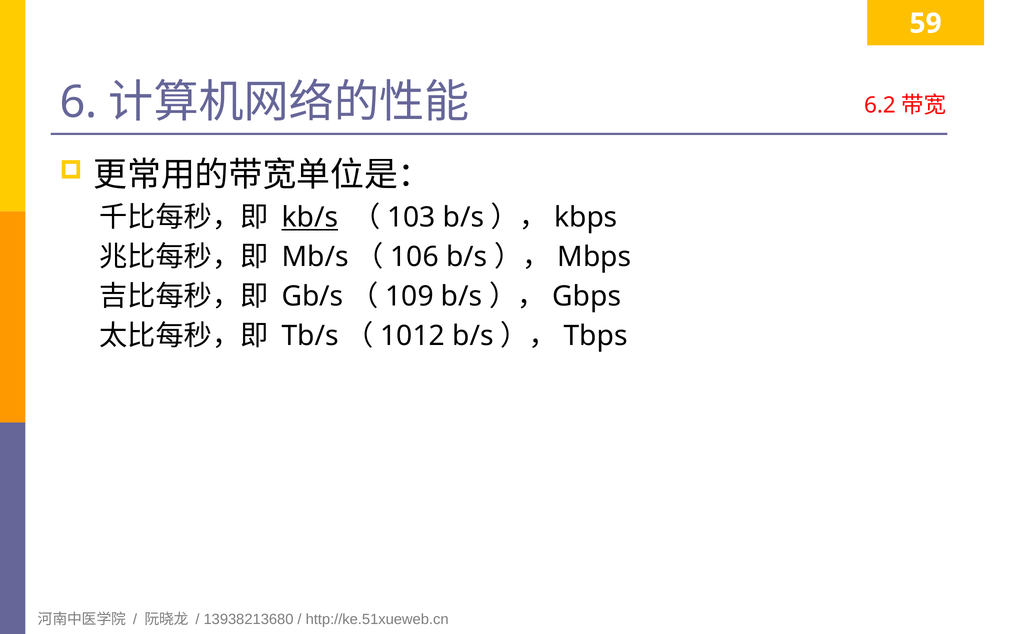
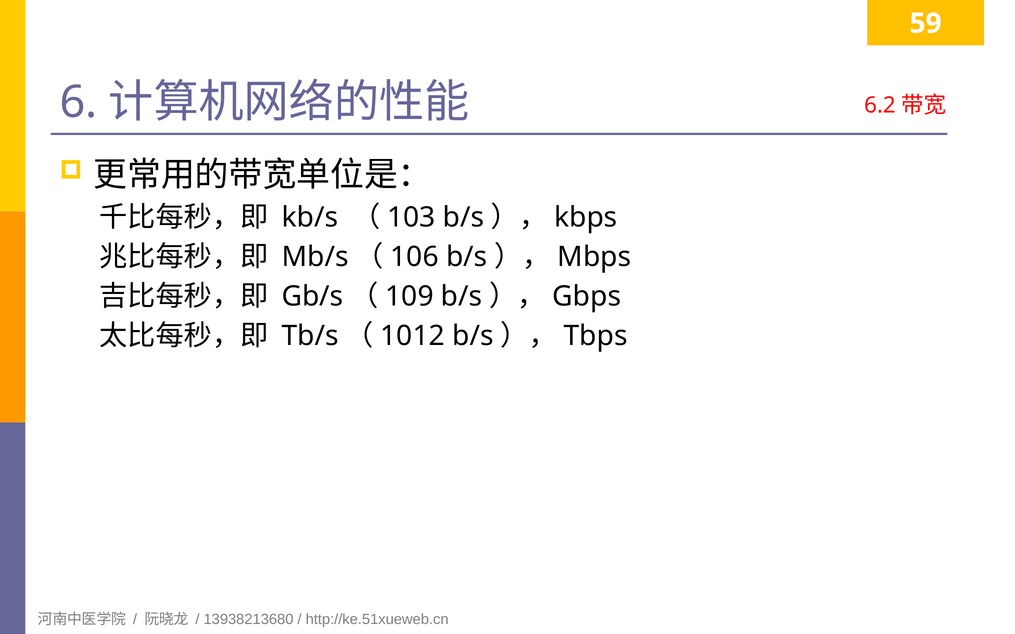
kb/s underline: present -> none
